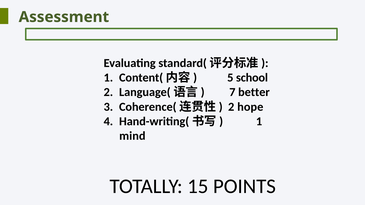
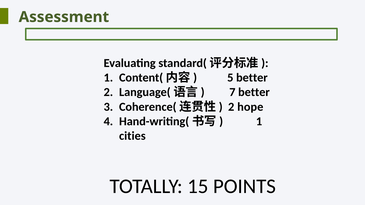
5 school: school -> better
mind: mind -> cities
